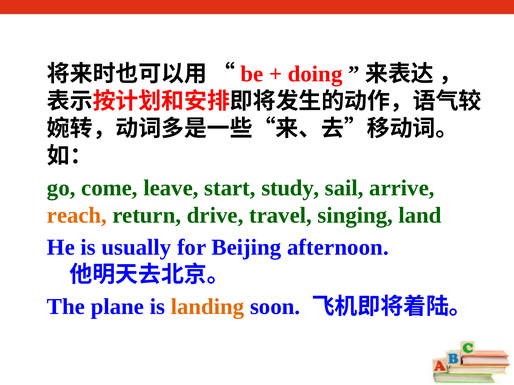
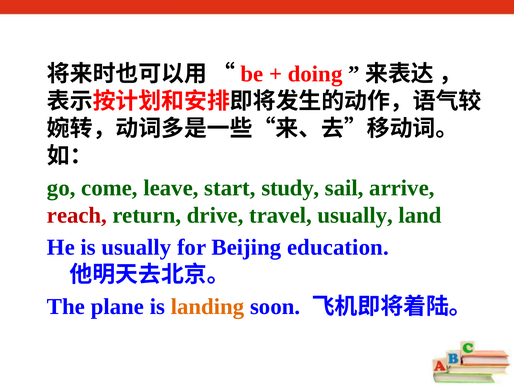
reach colour: orange -> red
travel singing: singing -> usually
afternoon: afternoon -> education
